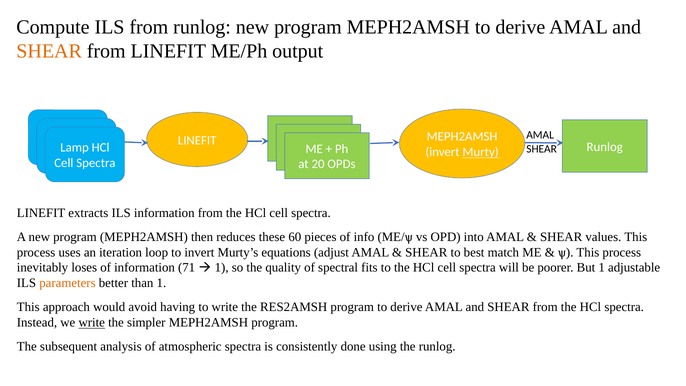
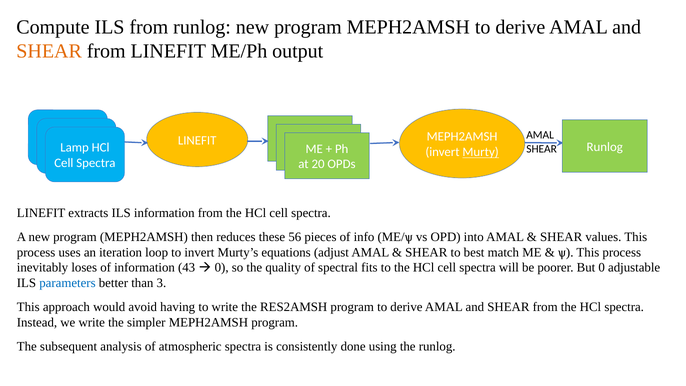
60: 60 -> 56
71: 71 -> 43
1 at (222, 268): 1 -> 0
But 1: 1 -> 0
parameters colour: orange -> blue
than 1: 1 -> 3
write at (92, 323) underline: present -> none
